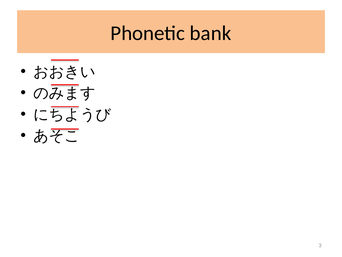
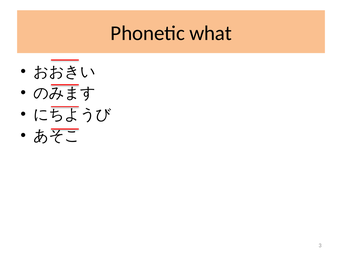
bank: bank -> what
